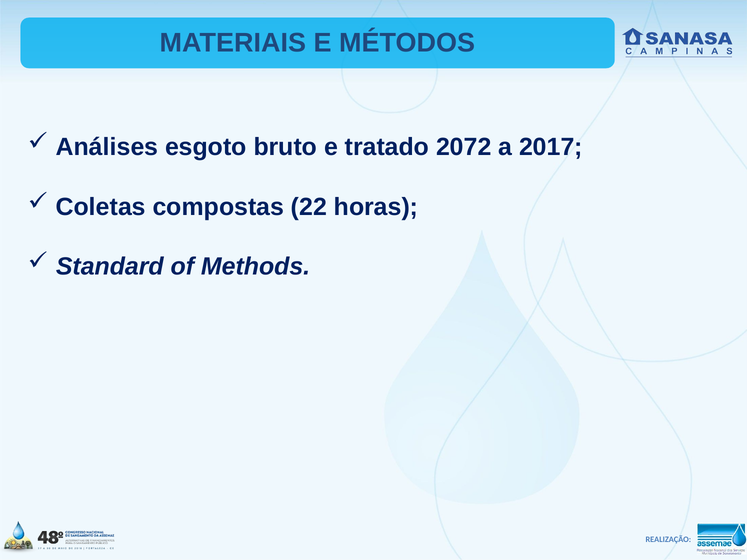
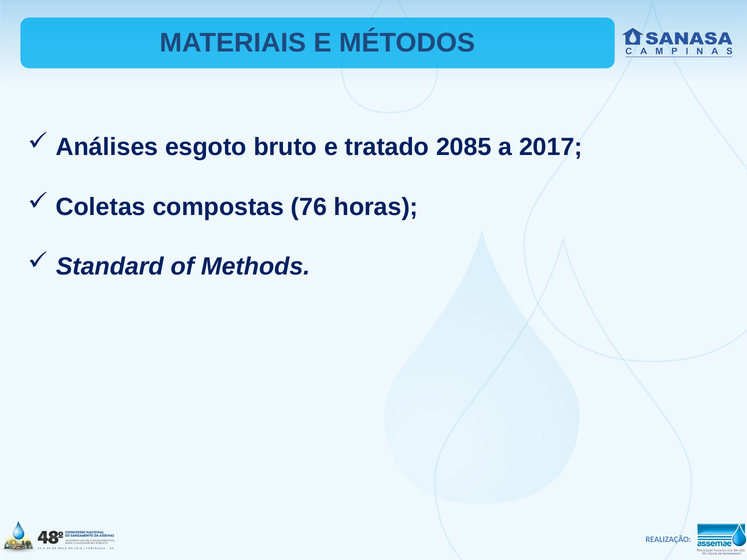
2072: 2072 -> 2085
22: 22 -> 76
